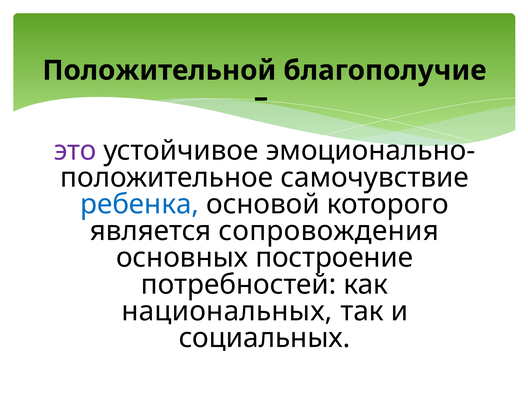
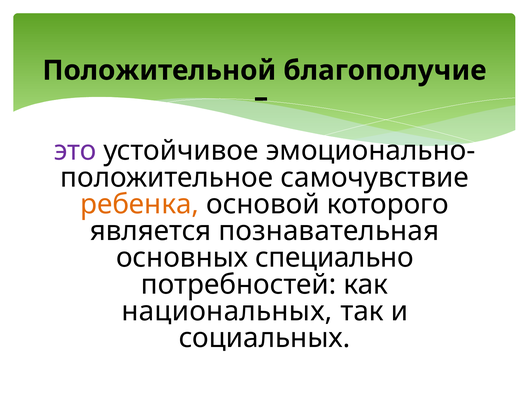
ребенка colour: blue -> orange
сопровождения: сопровождения -> познавательная
построение: построение -> специально
